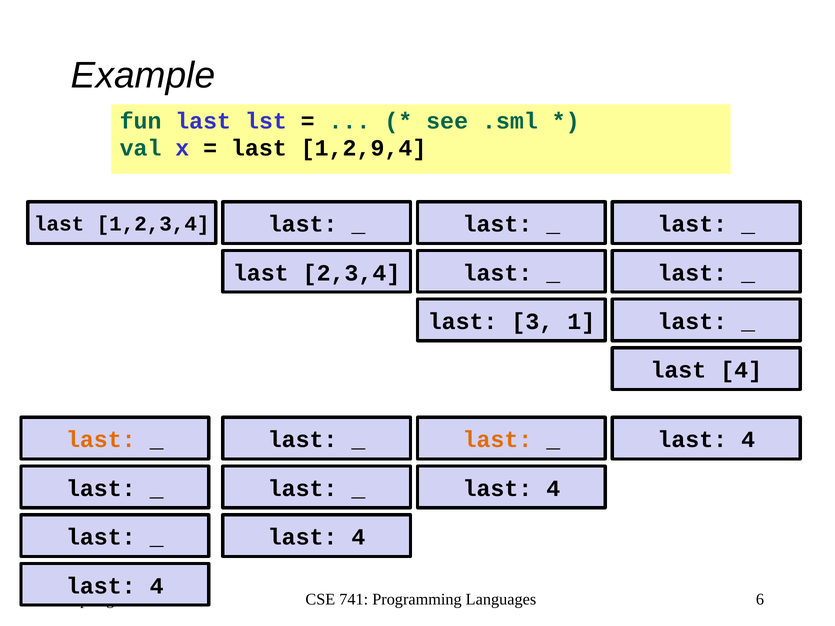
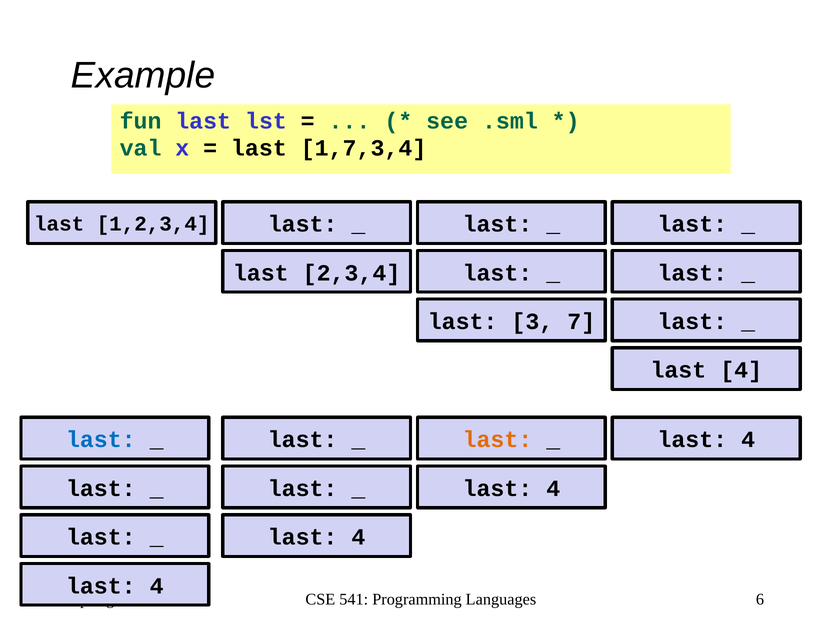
1,2,9,4: 1,2,9,4 -> 1,7,3,4
1: 1 -> 7
last at (101, 440) colour: orange -> blue
741: 741 -> 541
